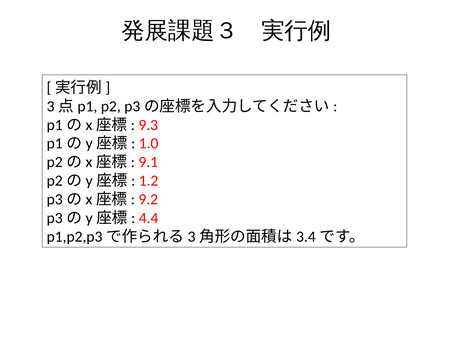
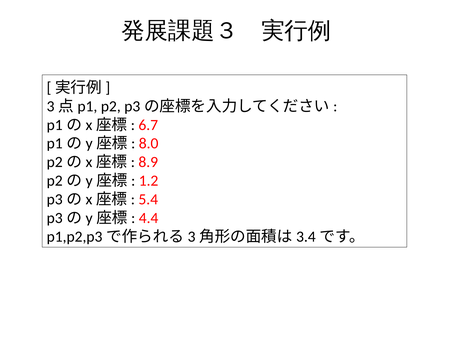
9.3: 9.3 -> 6.7
1.0: 1.0 -> 8.0
9.1: 9.1 -> 8.9
9.2: 9.2 -> 5.4
